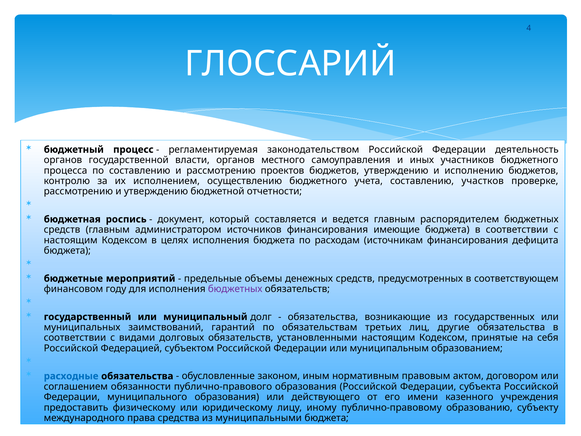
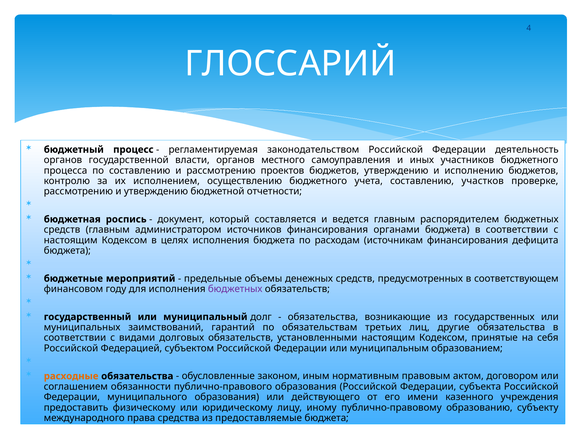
имеющие: имеющие -> органами
расходные colour: blue -> orange
муниципальными: муниципальными -> предоставляемые
